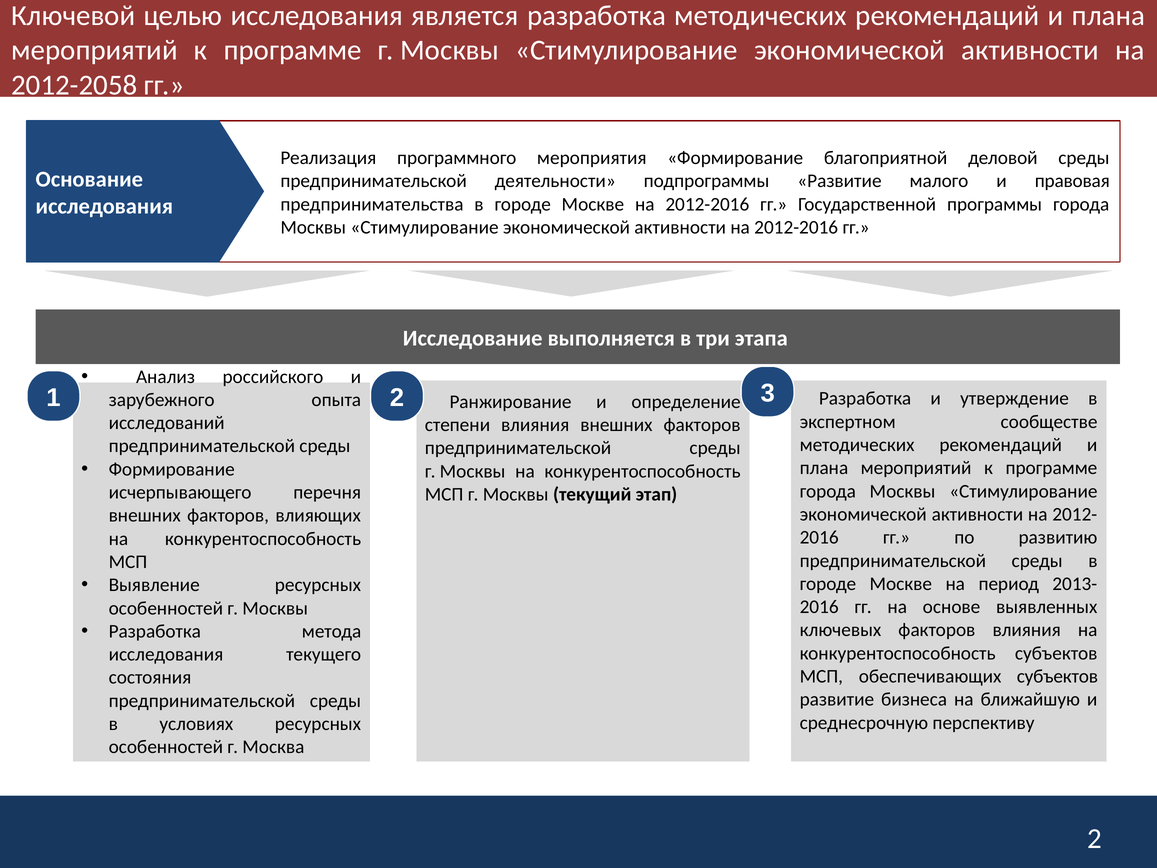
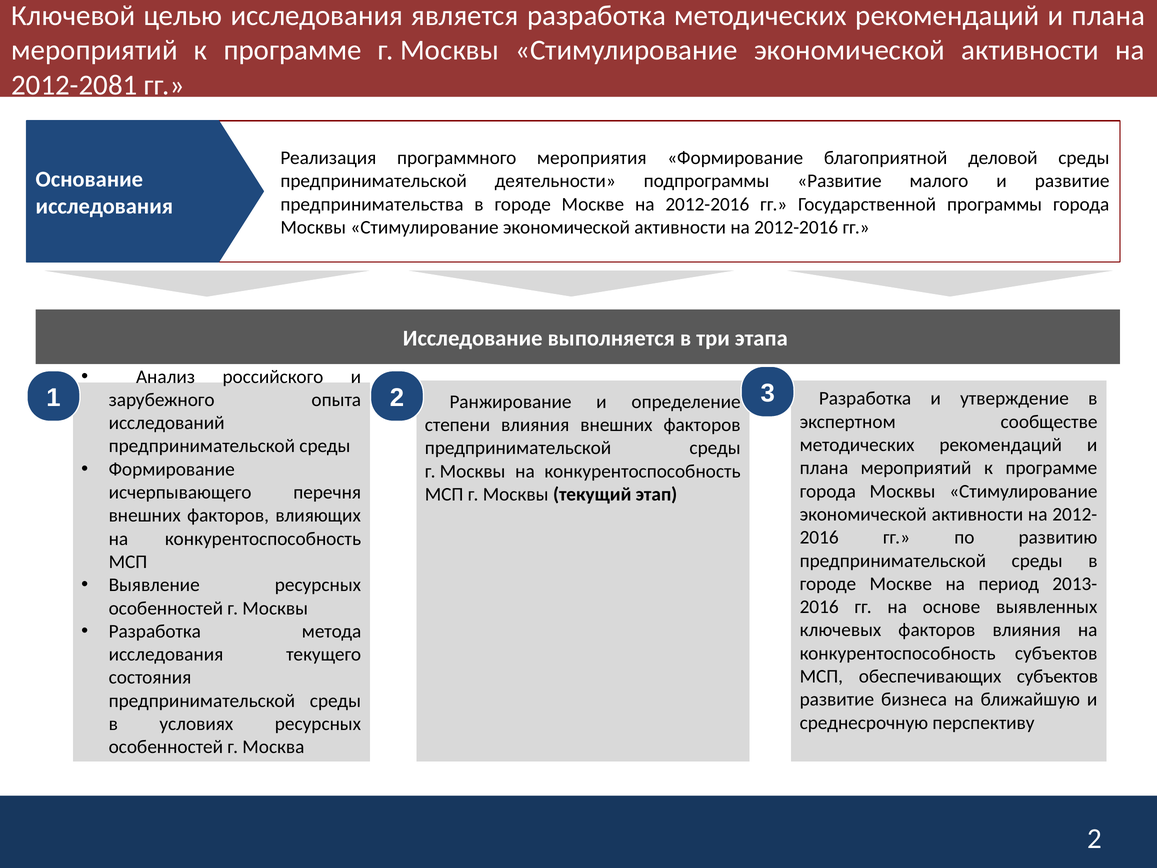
2012-2058: 2012-2058 -> 2012-2081
и правовая: правовая -> развитие
